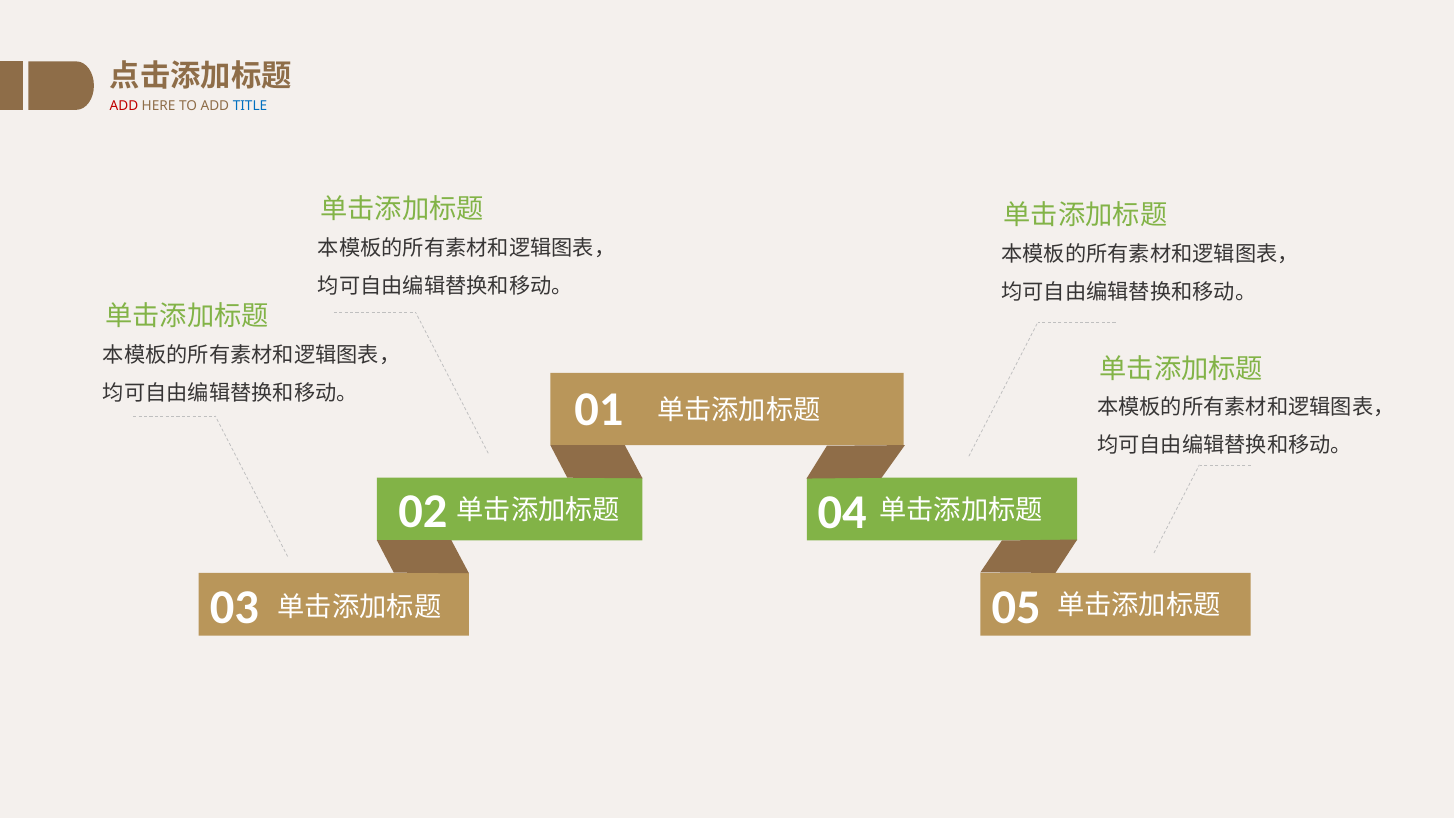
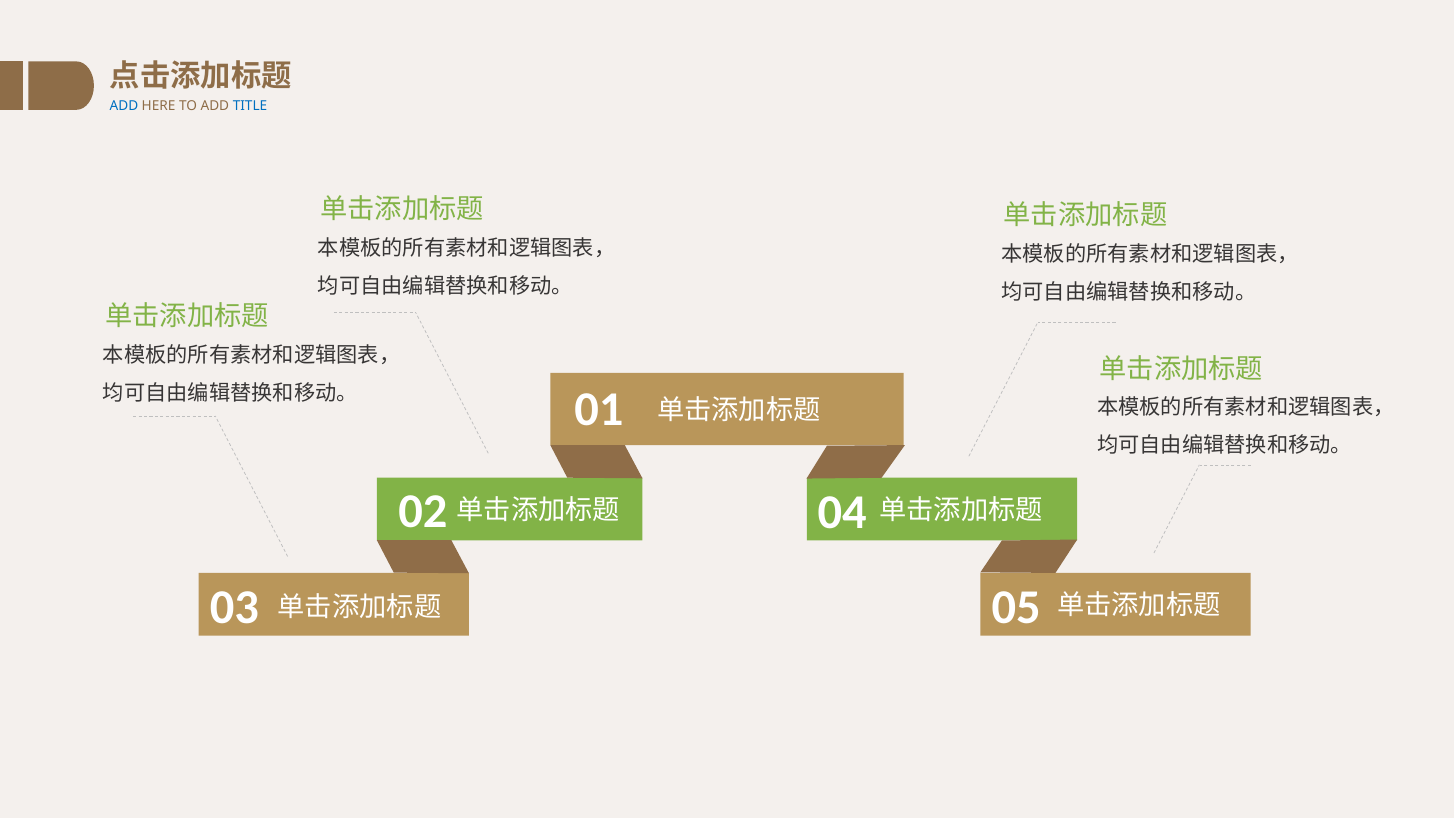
ADD at (124, 106) colour: red -> blue
